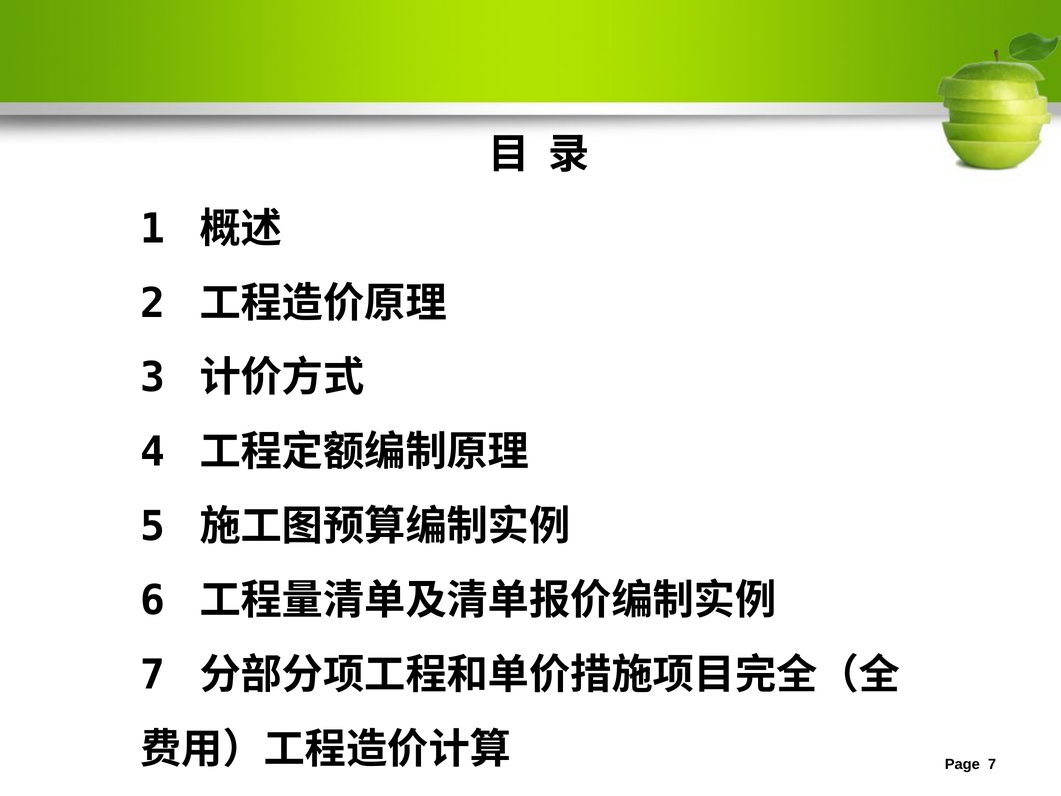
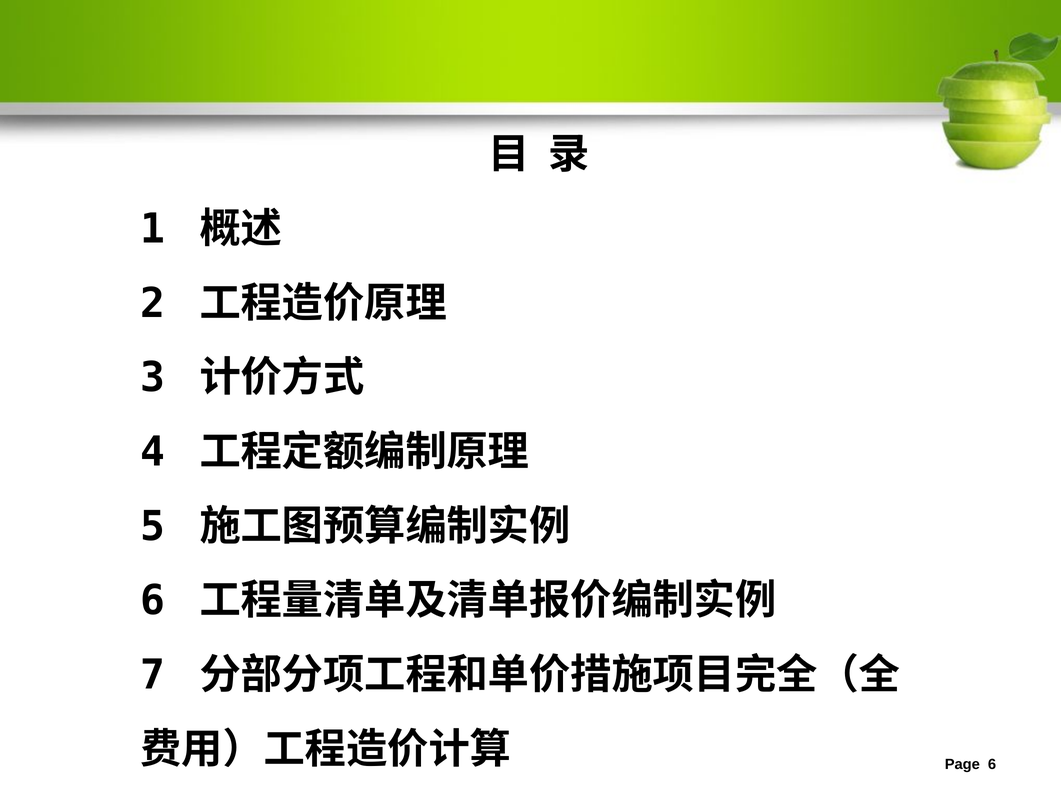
7 at (992, 764): 7 -> 6
